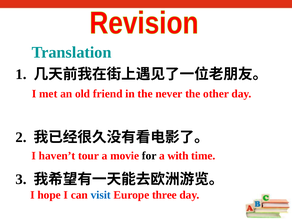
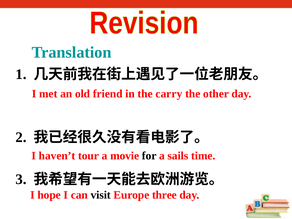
never: never -> carry
with: with -> sails
visit colour: blue -> black
